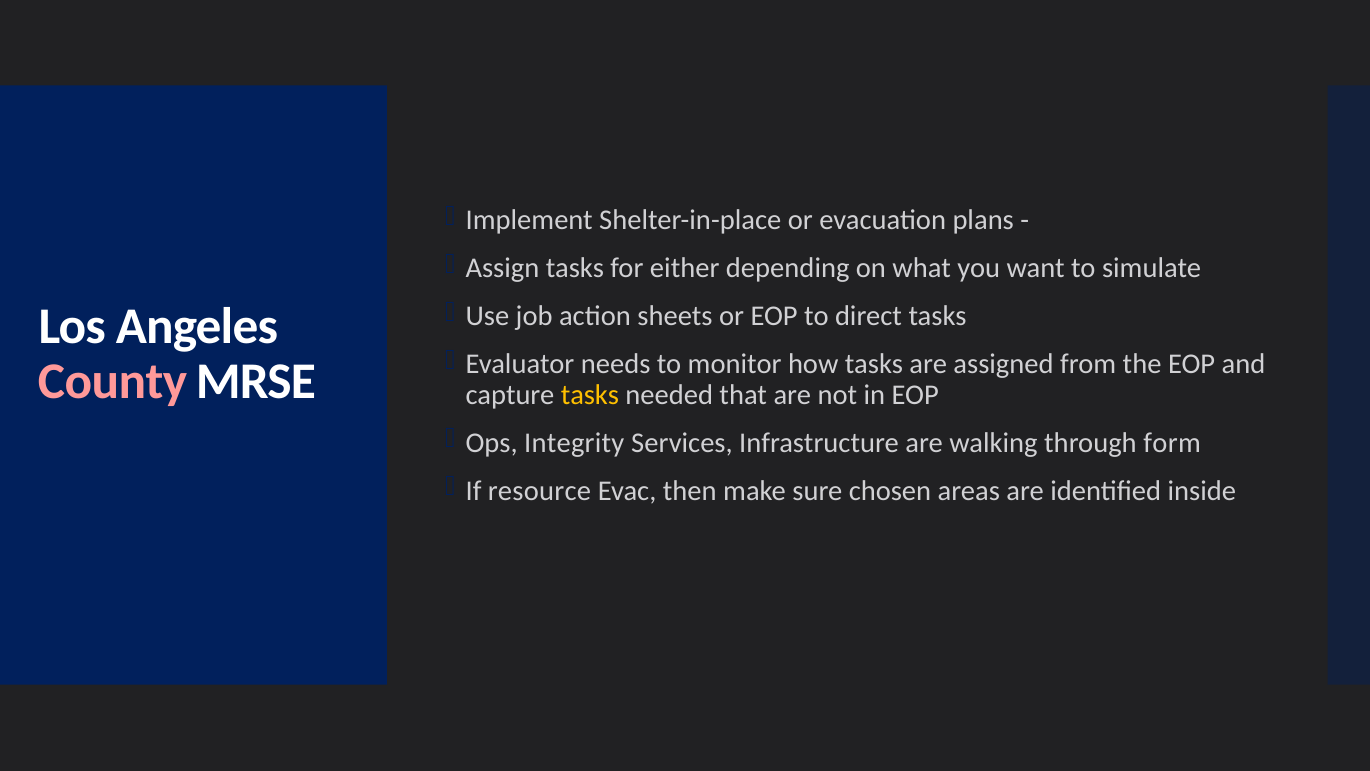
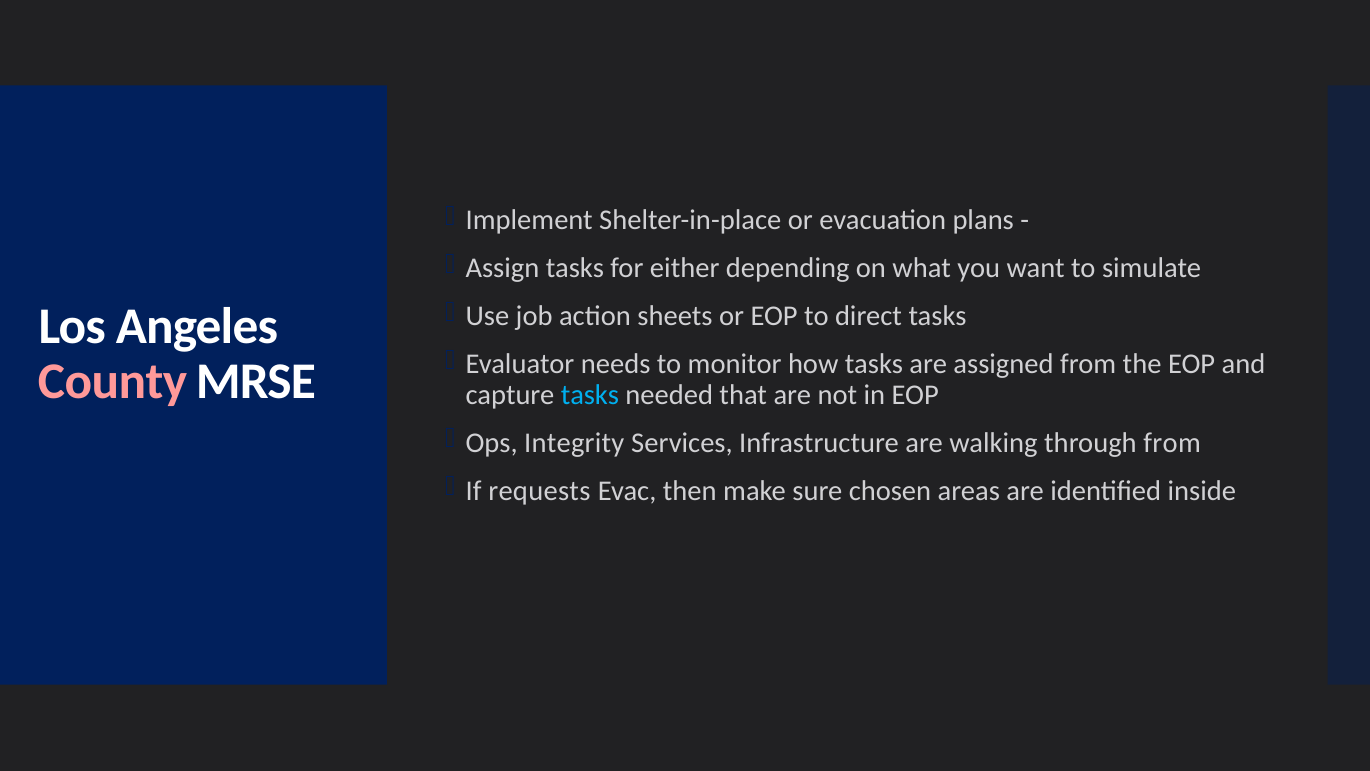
tasks at (590, 395) colour: yellow -> light blue
through form: form -> from
resource: resource -> requests
